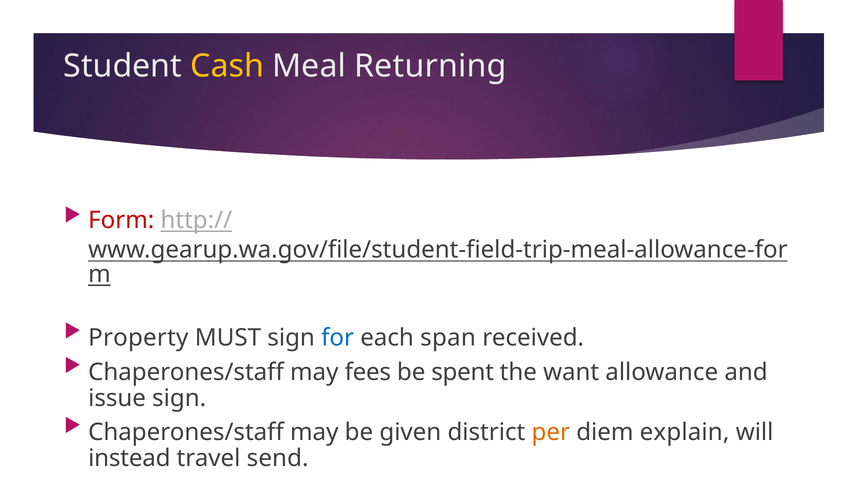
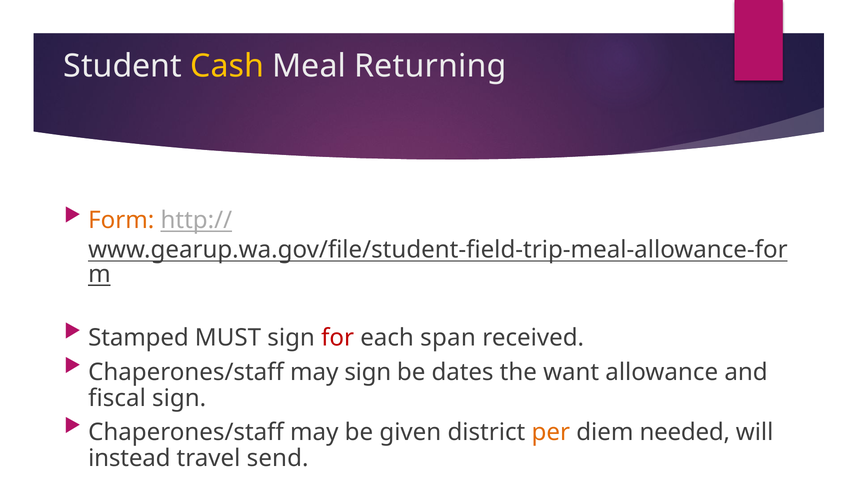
Form colour: red -> orange
Property: Property -> Stamped
for colour: blue -> red
may fees: fees -> sign
spent: spent -> dates
issue: issue -> fiscal
explain: explain -> needed
